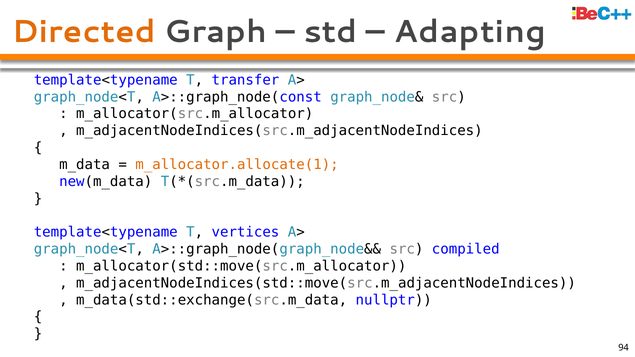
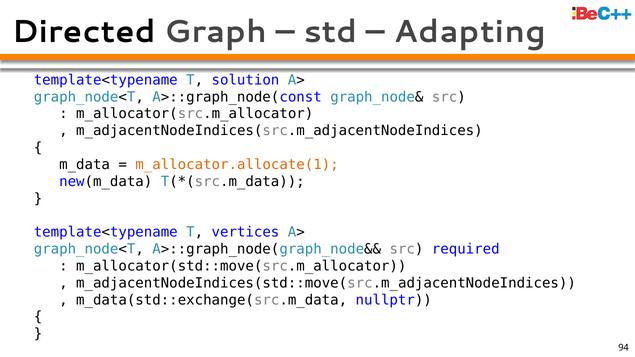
Directed colour: orange -> black
transfer: transfer -> solution
compiled: compiled -> required
